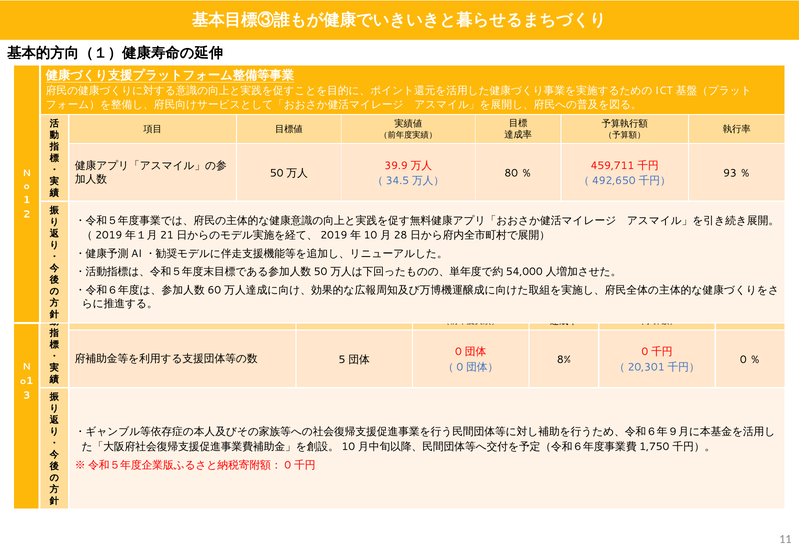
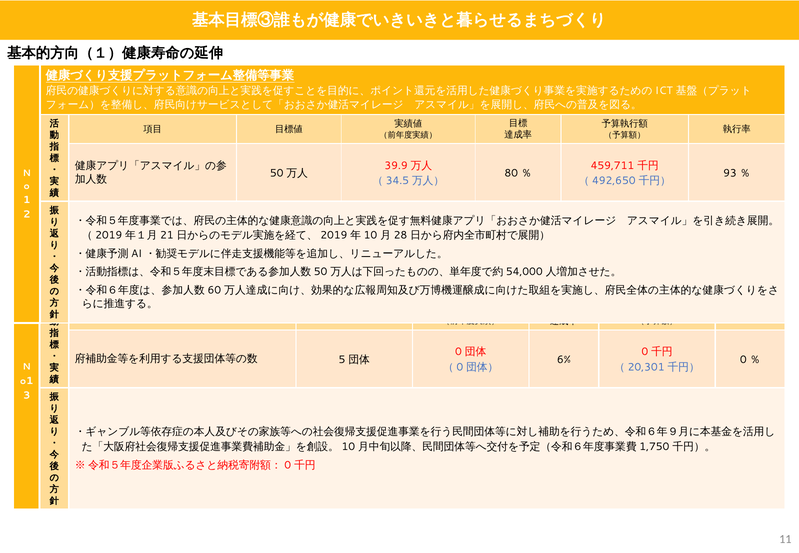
8%: 8% -> 6%
